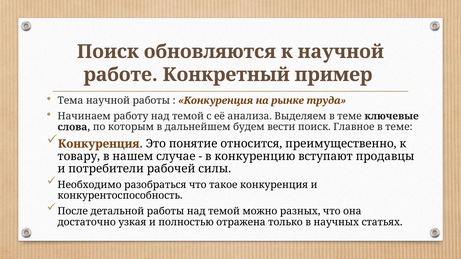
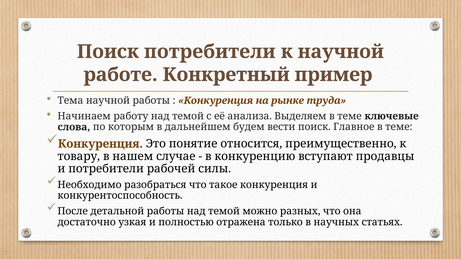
Поиск обновляются: обновляются -> потребители
